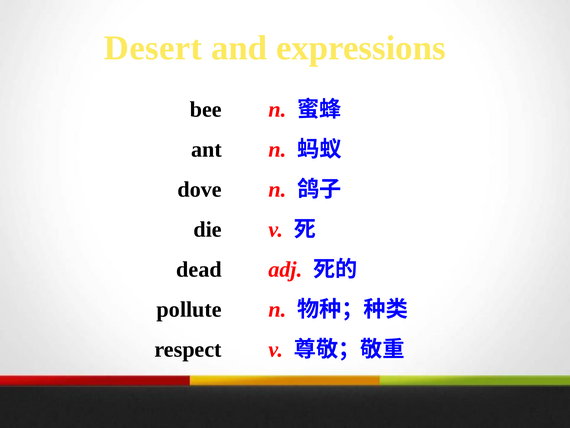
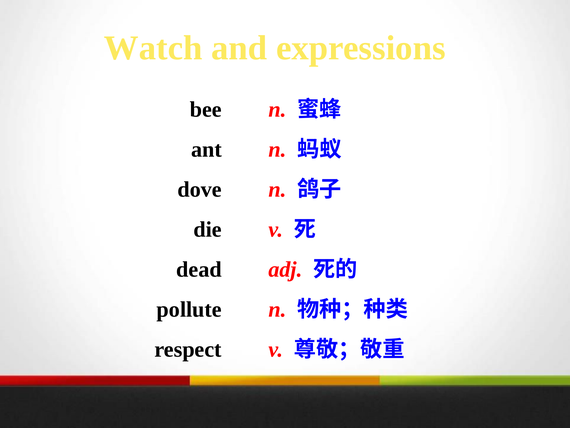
Desert: Desert -> Watch
